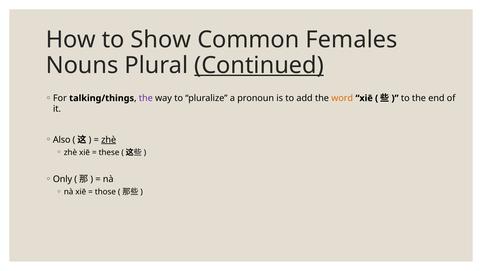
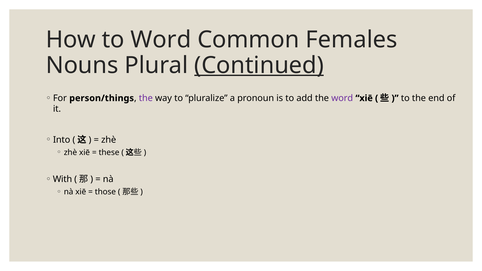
to Show: Show -> Word
talking/things: talking/things -> person/things
word at (342, 98) colour: orange -> purple
Also: Also -> Into
zhè at (109, 140) underline: present -> none
Only: Only -> With
